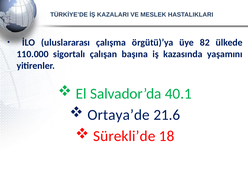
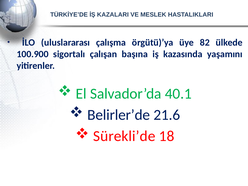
110.000: 110.000 -> 100.900
Ortaya’de: Ortaya’de -> Belirler’de
